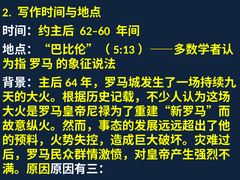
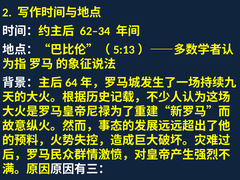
62–60: 62–60 -> 62–34
